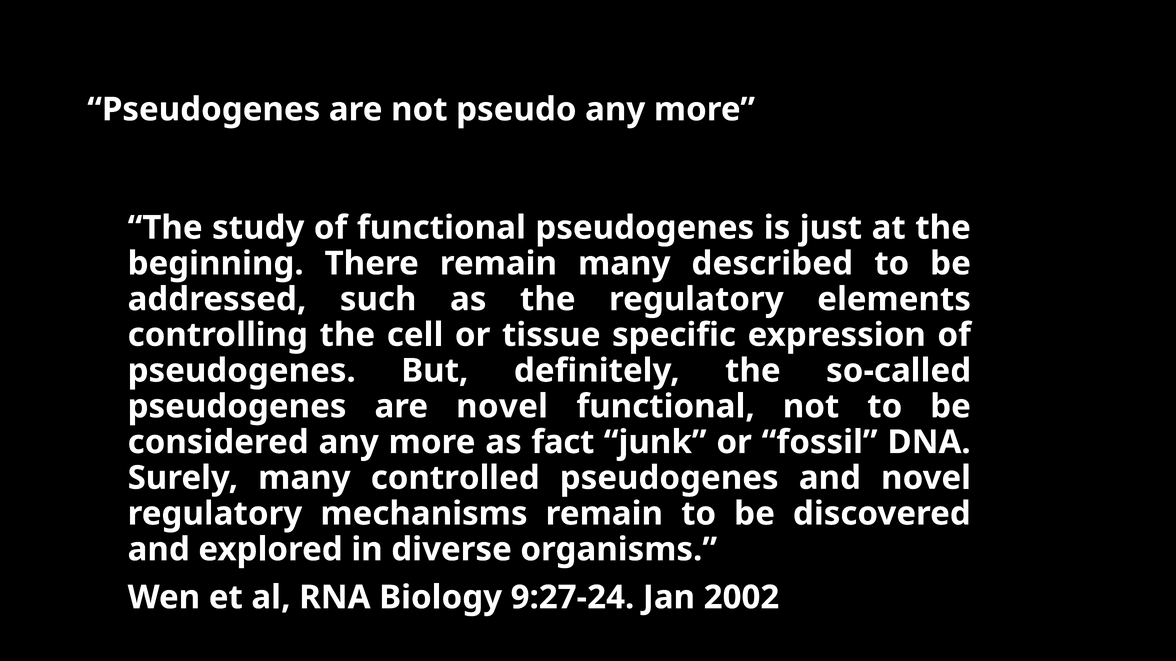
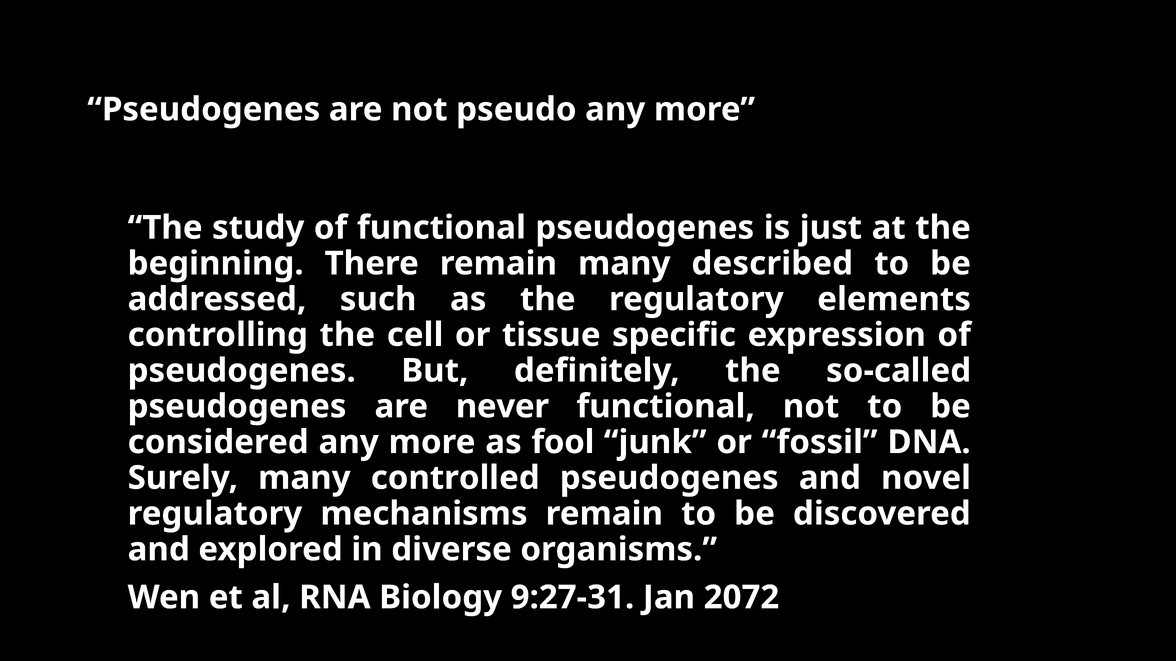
are novel: novel -> never
fact: fact -> fool
9:27-24: 9:27-24 -> 9:27-31
2002: 2002 -> 2072
